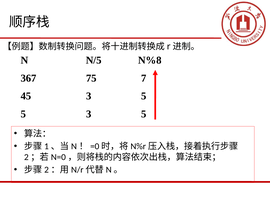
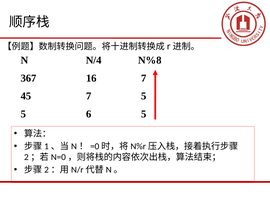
N/5: N/5 -> N/4
75: 75 -> 16
45 3: 3 -> 7
5 3: 3 -> 6
